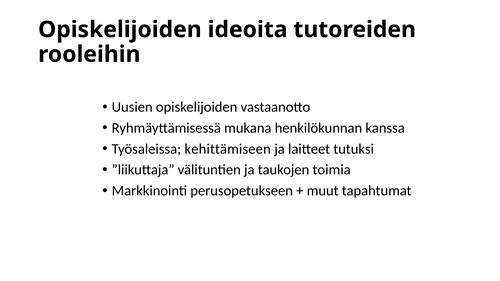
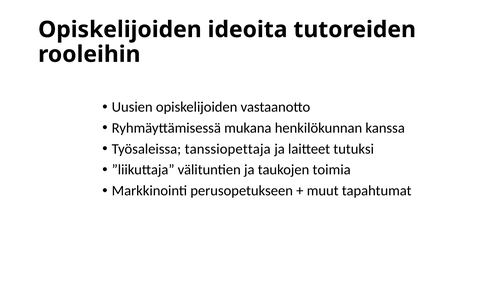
kehittämiseen: kehittämiseen -> tanssiopettaja
